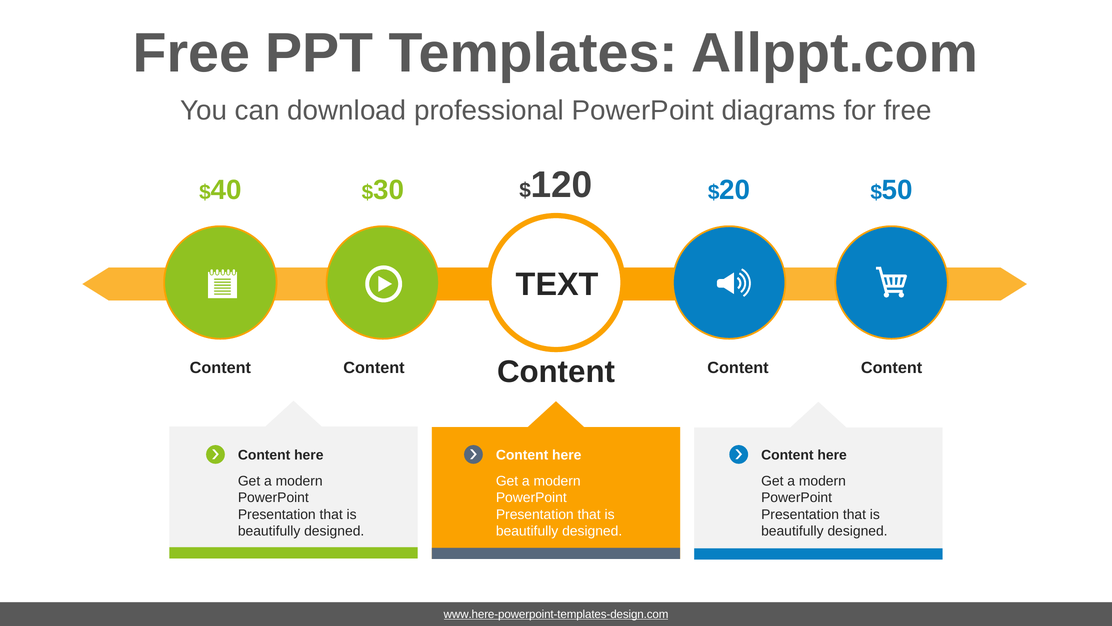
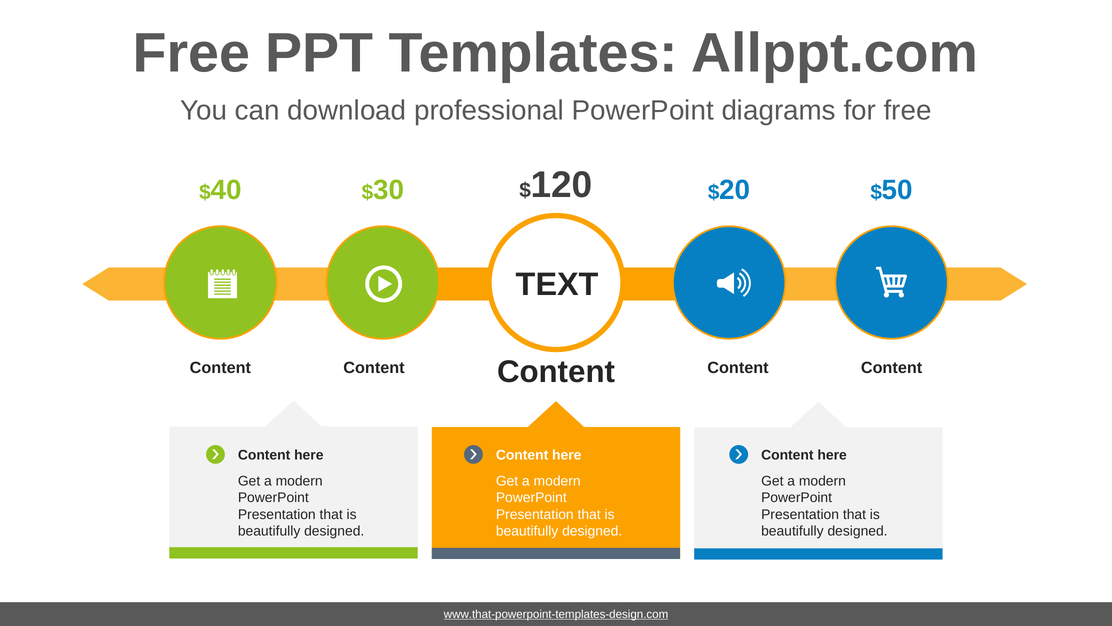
www.here-powerpoint-templates-design.com: www.here-powerpoint-templates-design.com -> www.that-powerpoint-templates-design.com
